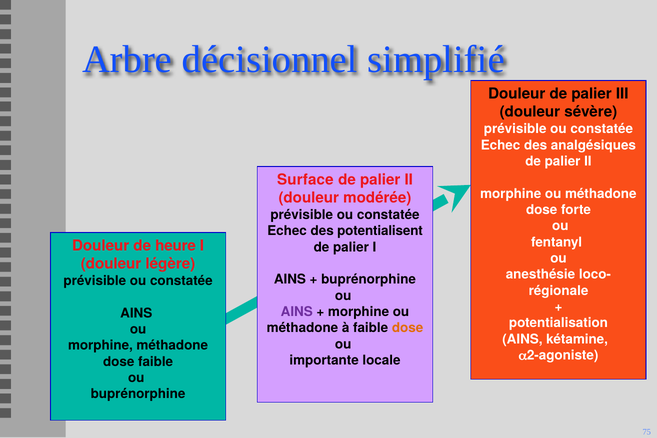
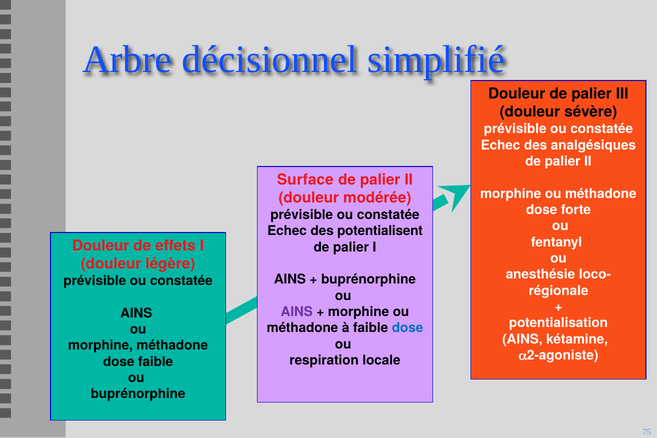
heure: heure -> effets
dose at (408, 328) colour: orange -> blue
importante: importante -> respiration
